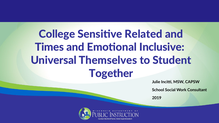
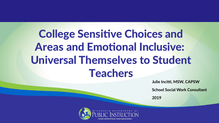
Related: Related -> Choices
Times: Times -> Areas
Together: Together -> Teachers
